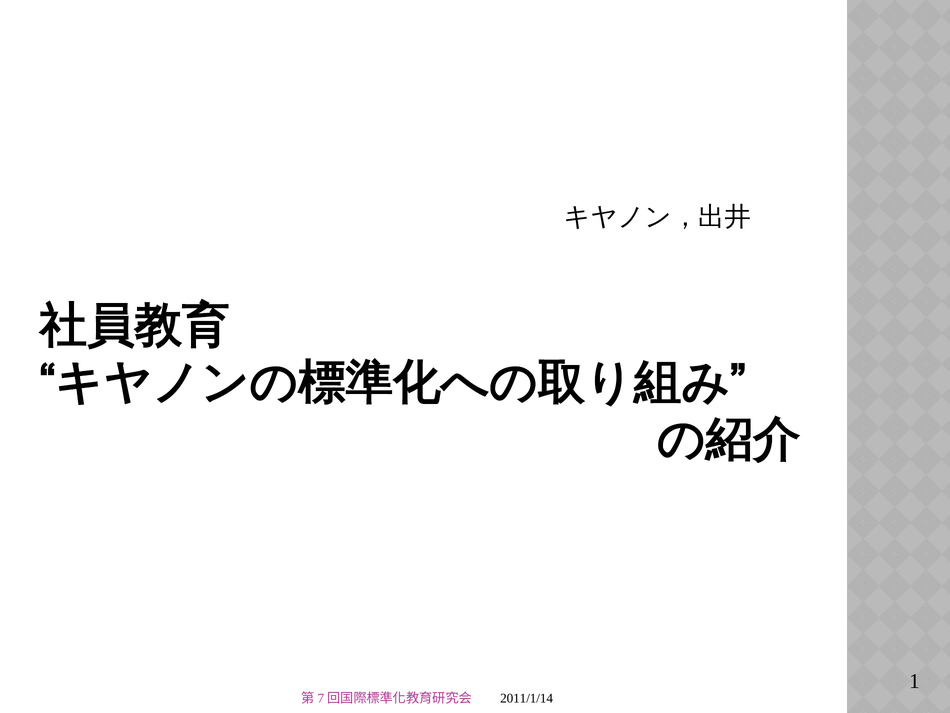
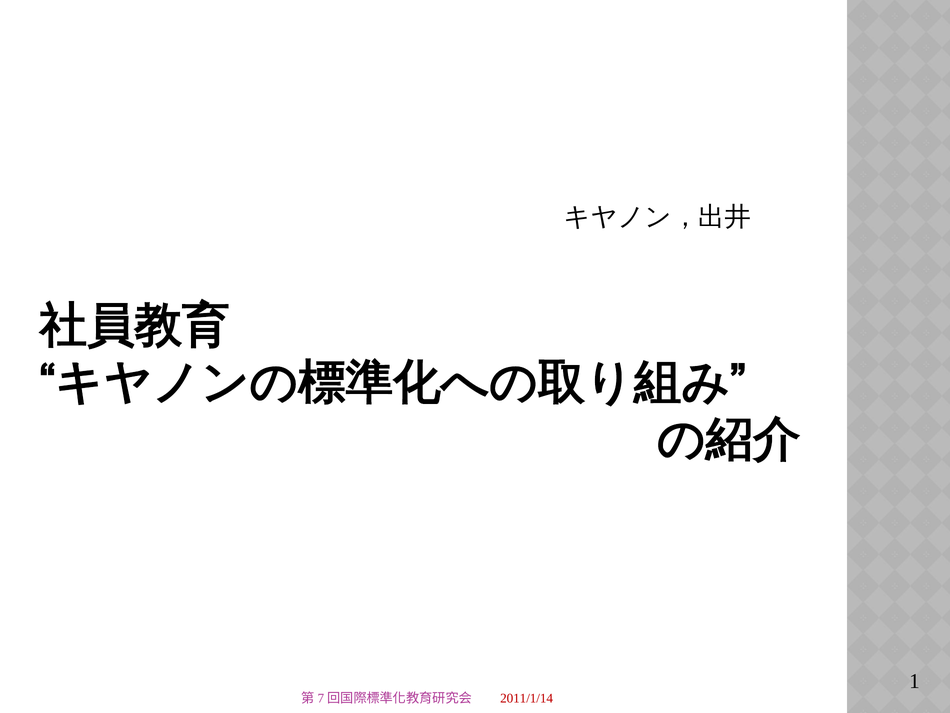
2011/1/14 colour: black -> red
